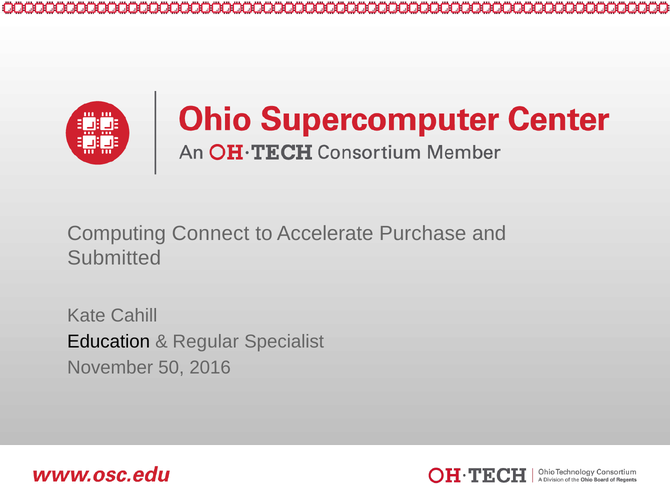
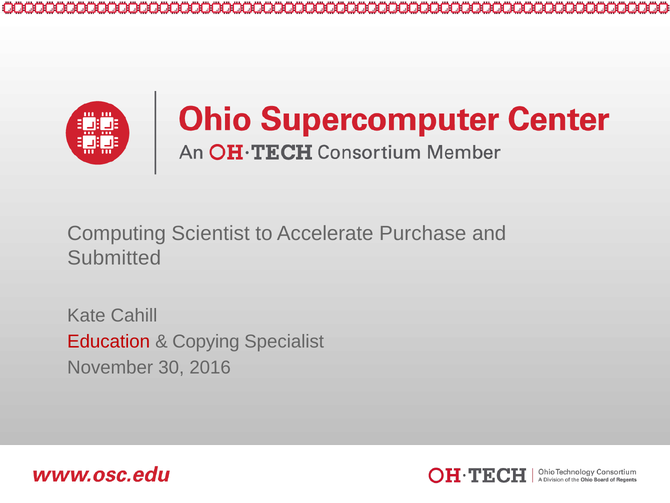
Connect: Connect -> Scientist
Education colour: black -> red
Regular: Regular -> Copying
50: 50 -> 30
